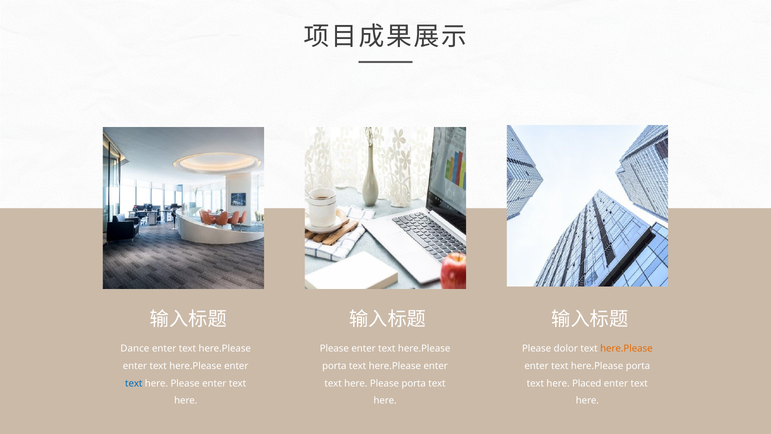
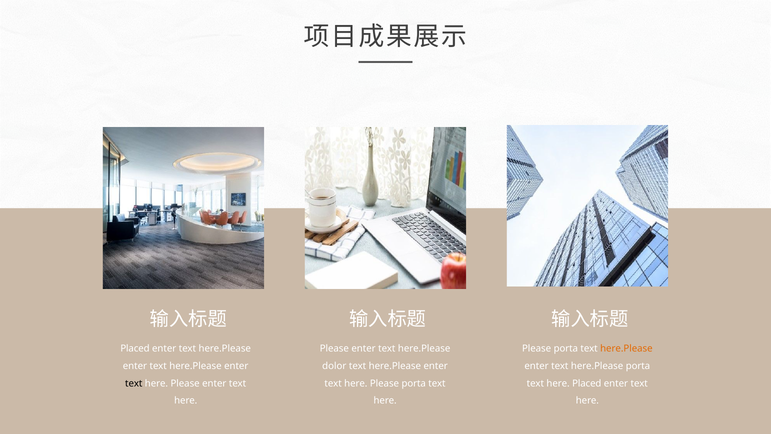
Dance at (135, 348): Dance -> Placed
dolor at (566, 348): dolor -> porta
porta at (334, 366): porta -> dolor
text at (134, 383) colour: blue -> black
